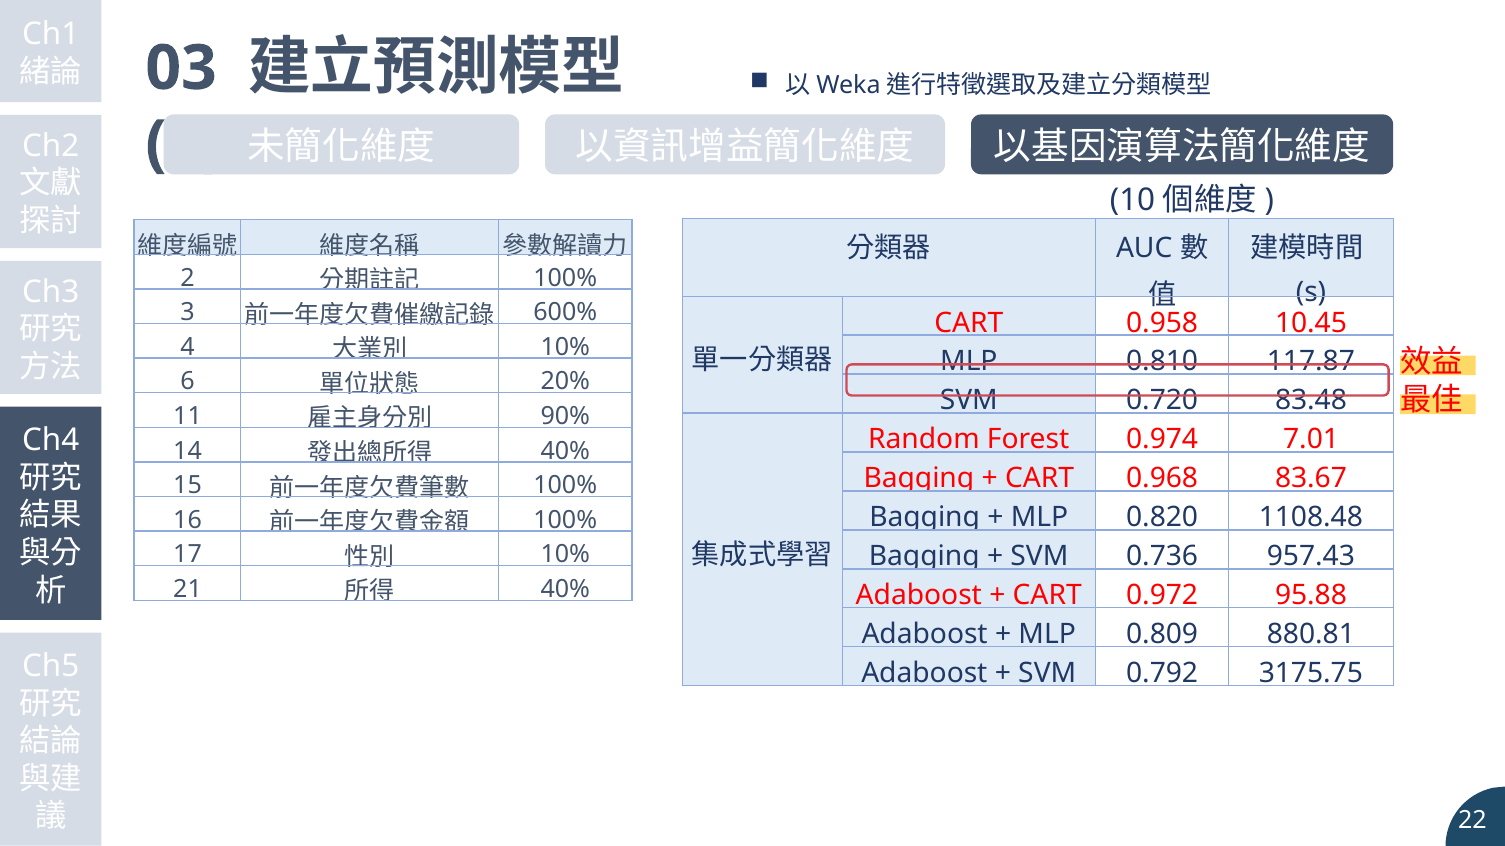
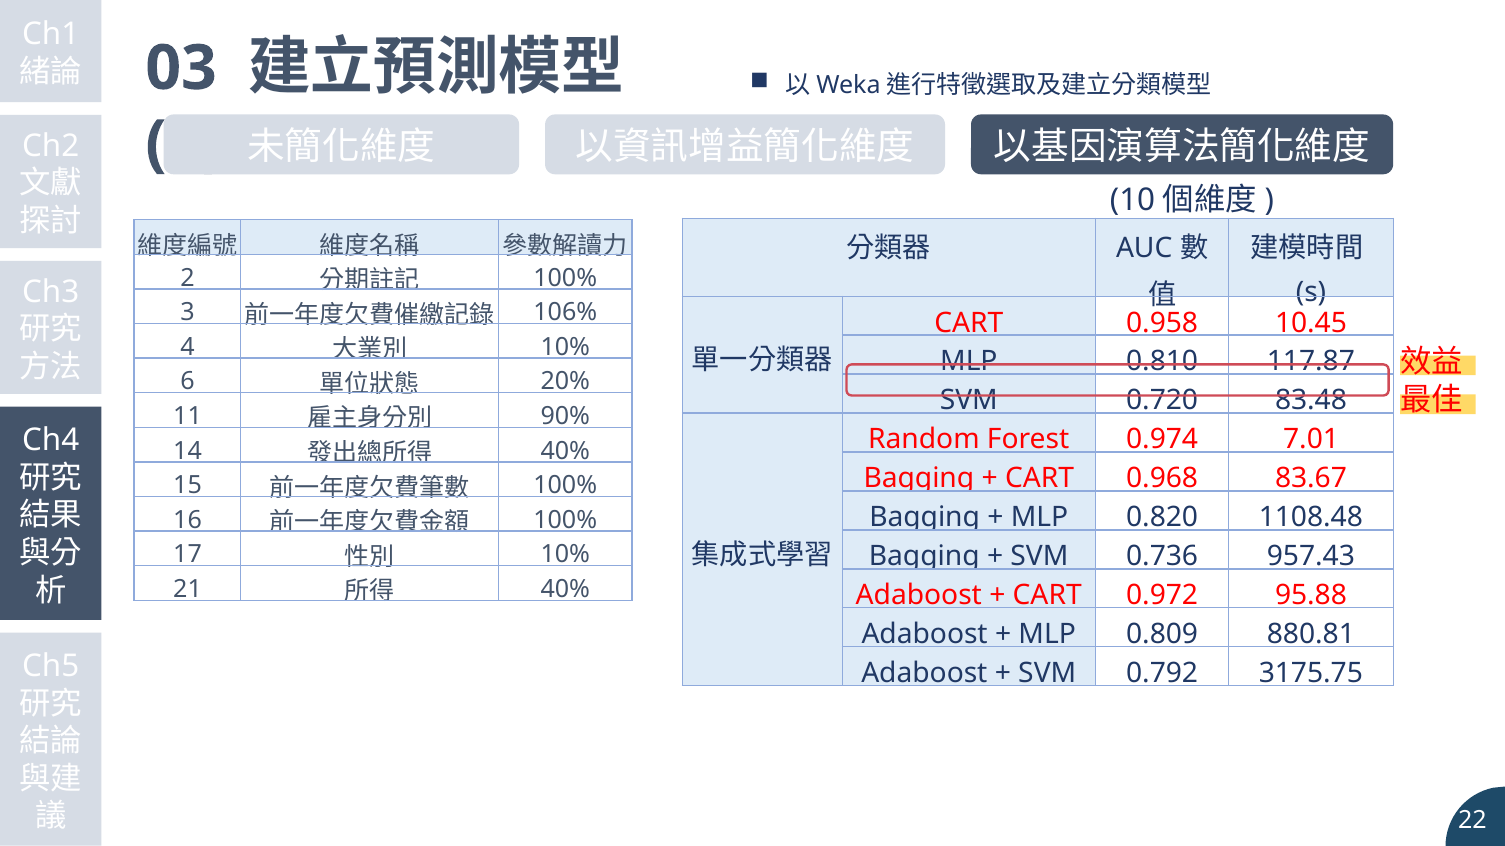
600%: 600% -> 106%
